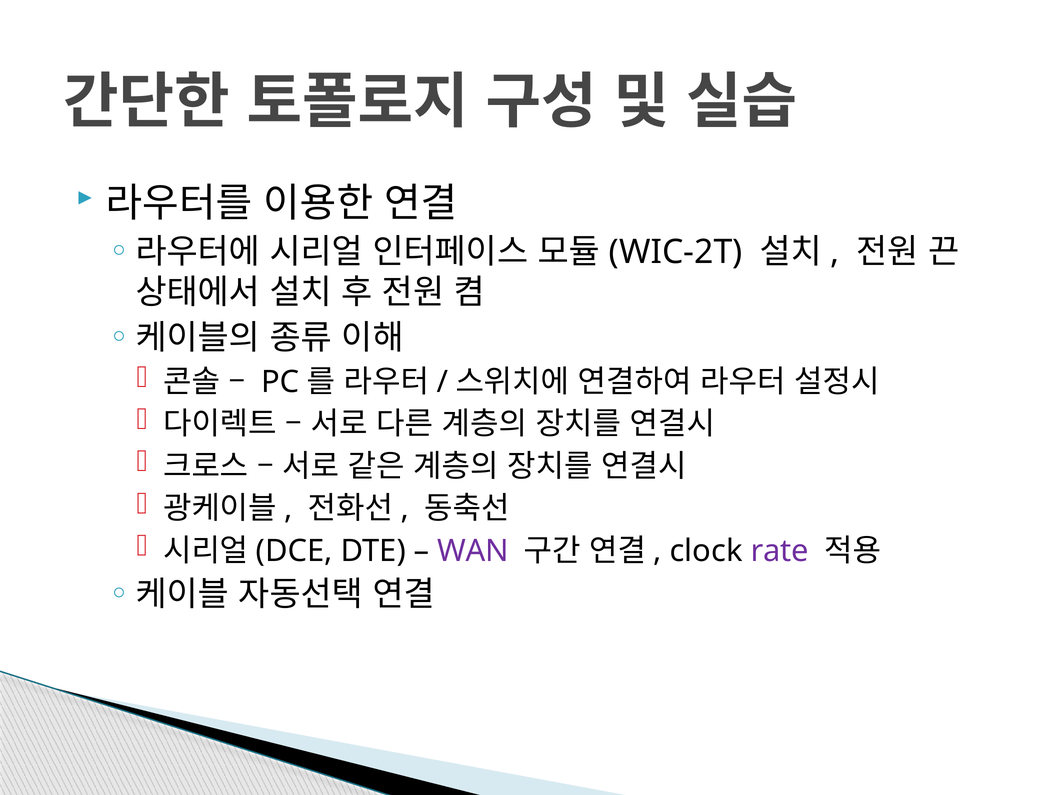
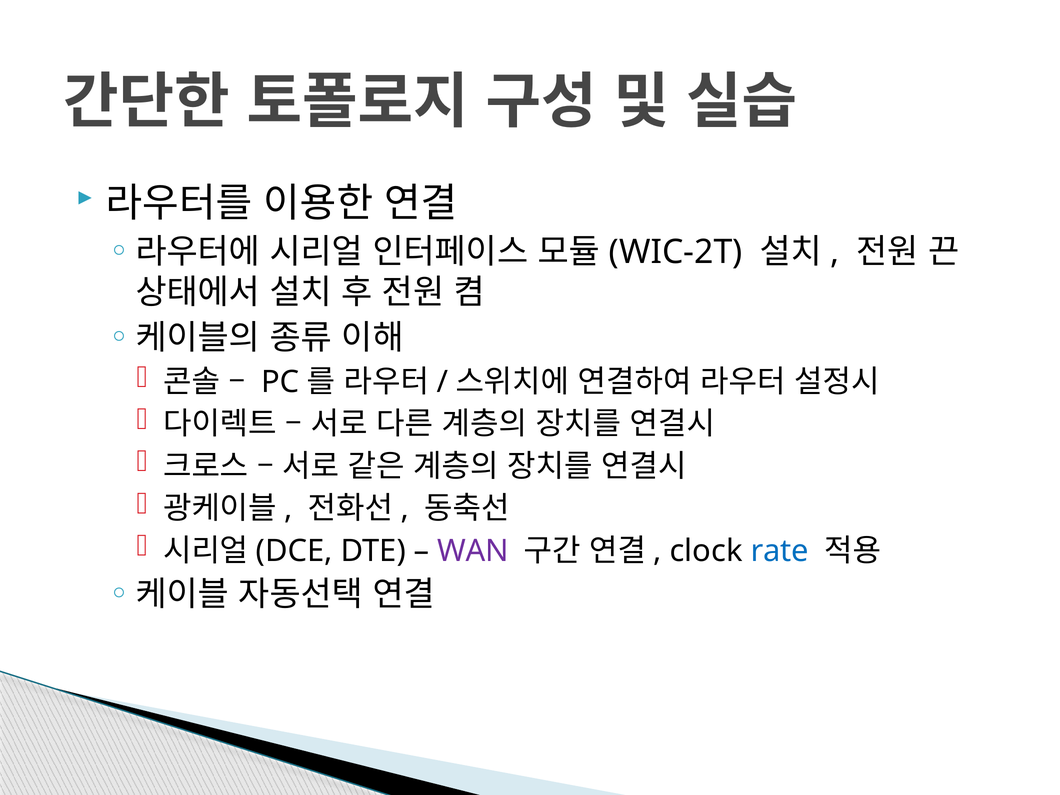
rate colour: purple -> blue
